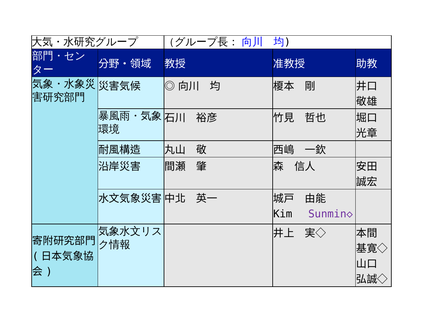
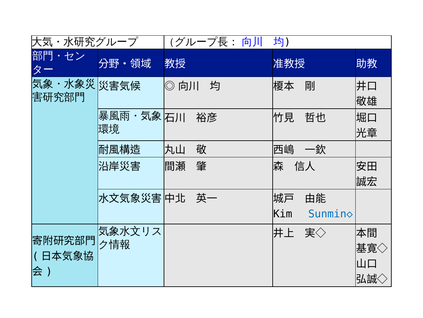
Sunmin◇ colour: purple -> blue
